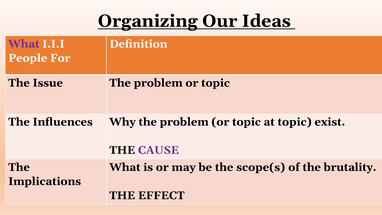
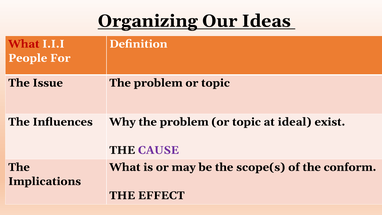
What at (24, 44) colour: purple -> red
at topic: topic -> ideal
brutality: brutality -> conform
